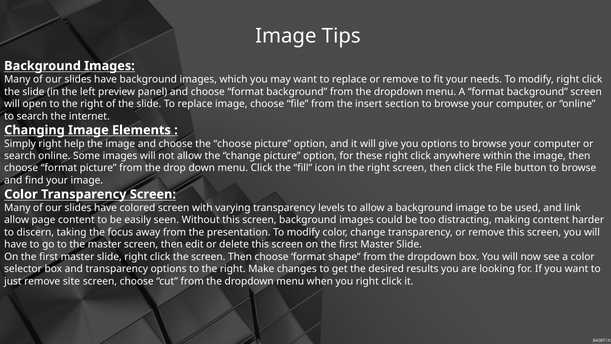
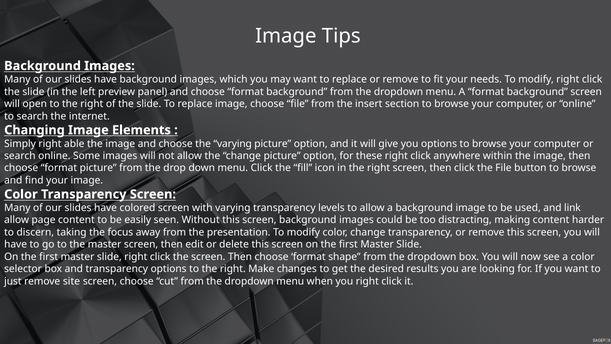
help: help -> able
the choose: choose -> varying
